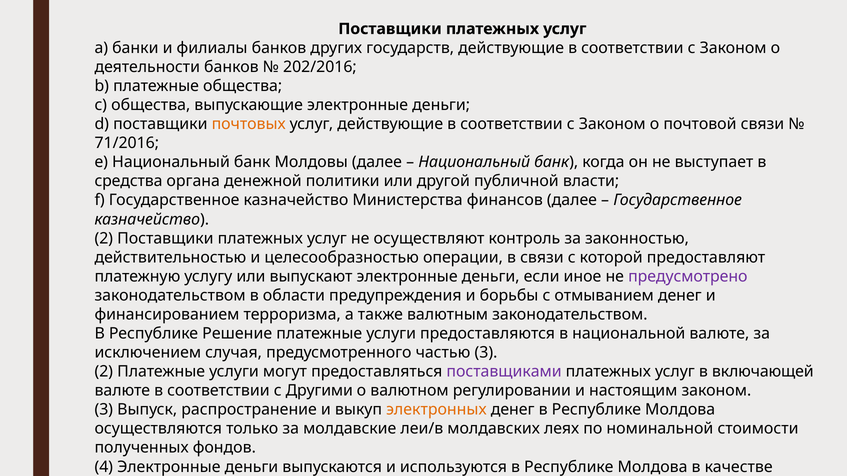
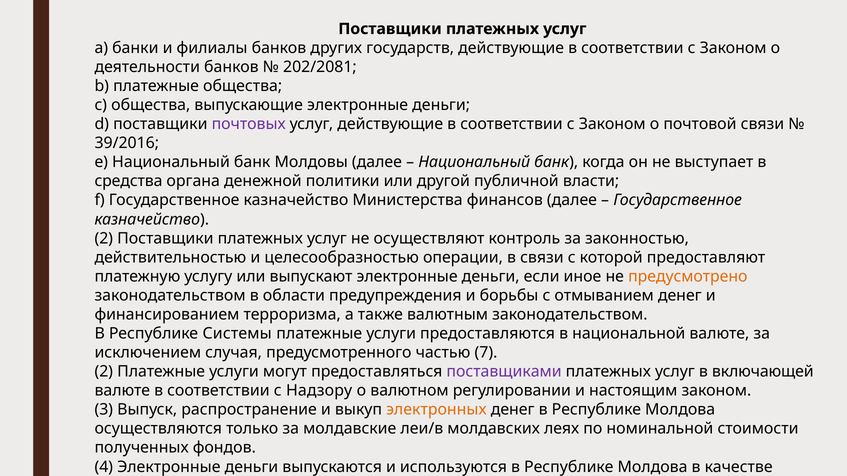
202/2016: 202/2016 -> 202/2081
почтовых colour: orange -> purple
71/2016: 71/2016 -> 39/2016
предусмотрено colour: purple -> orange
Решение: Решение -> Системы
частью 3: 3 -> 7
Другими: Другими -> Надзору
